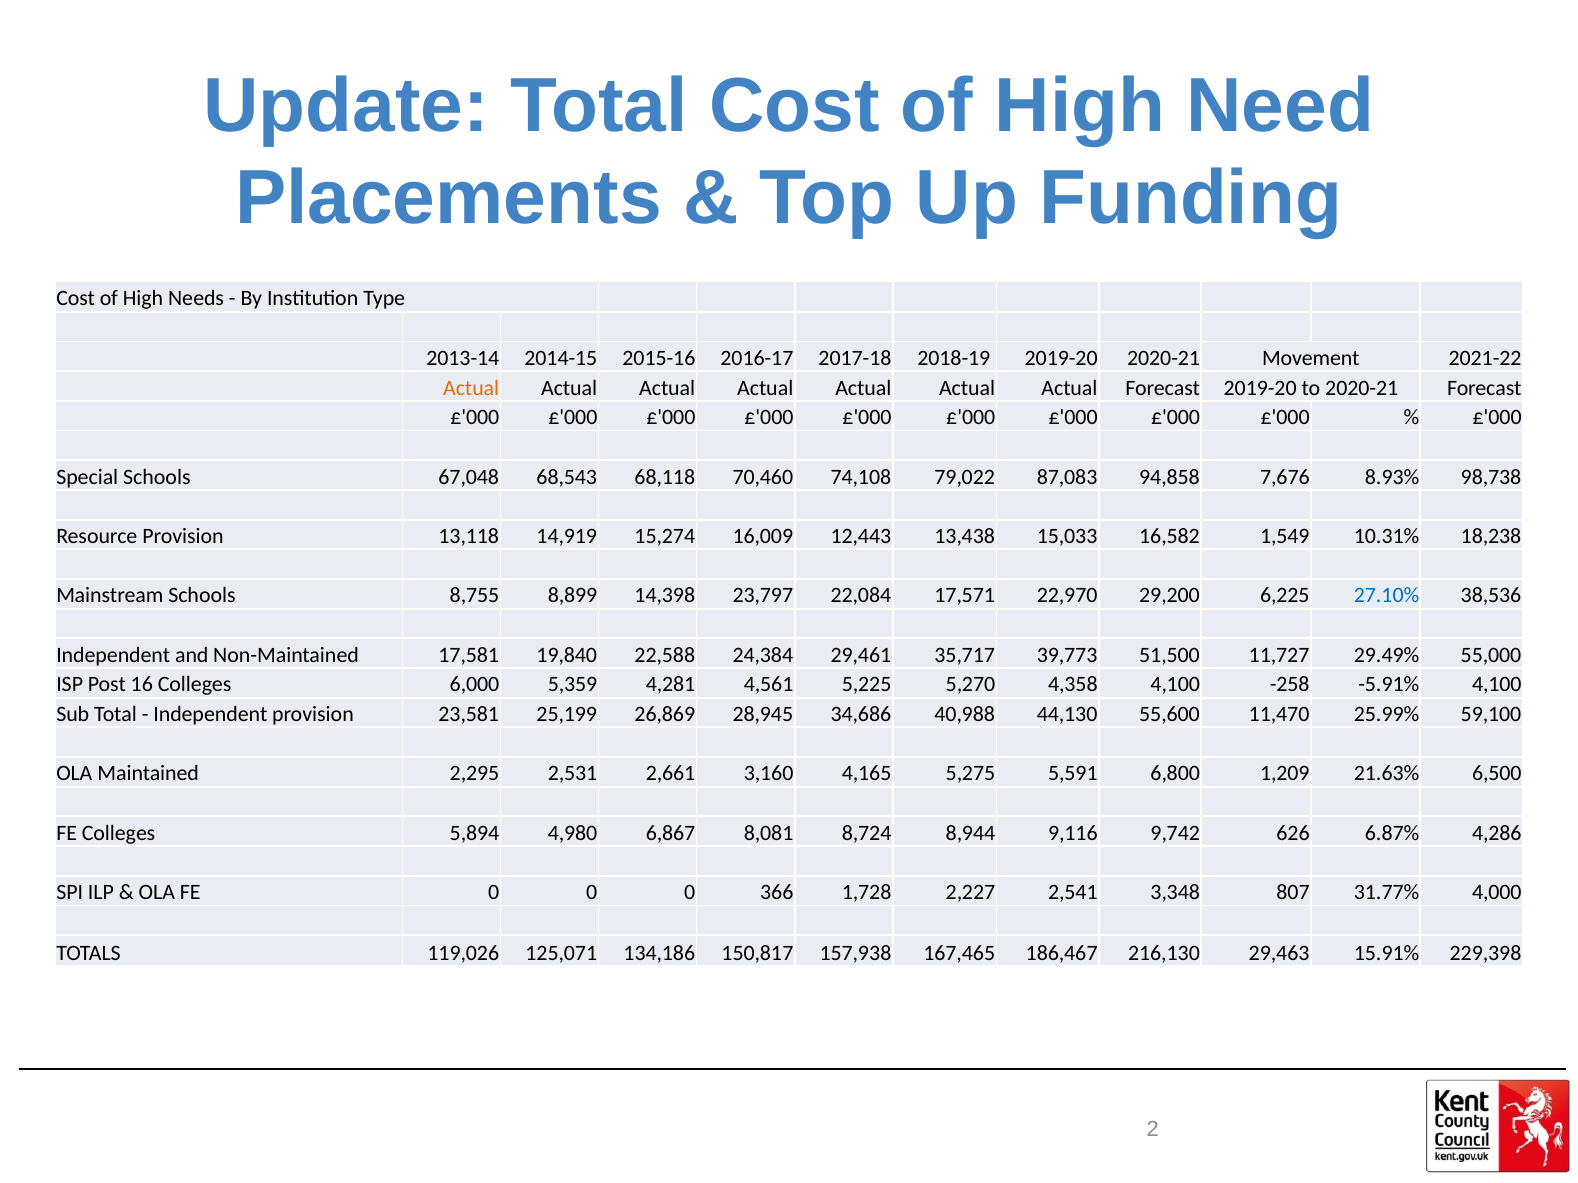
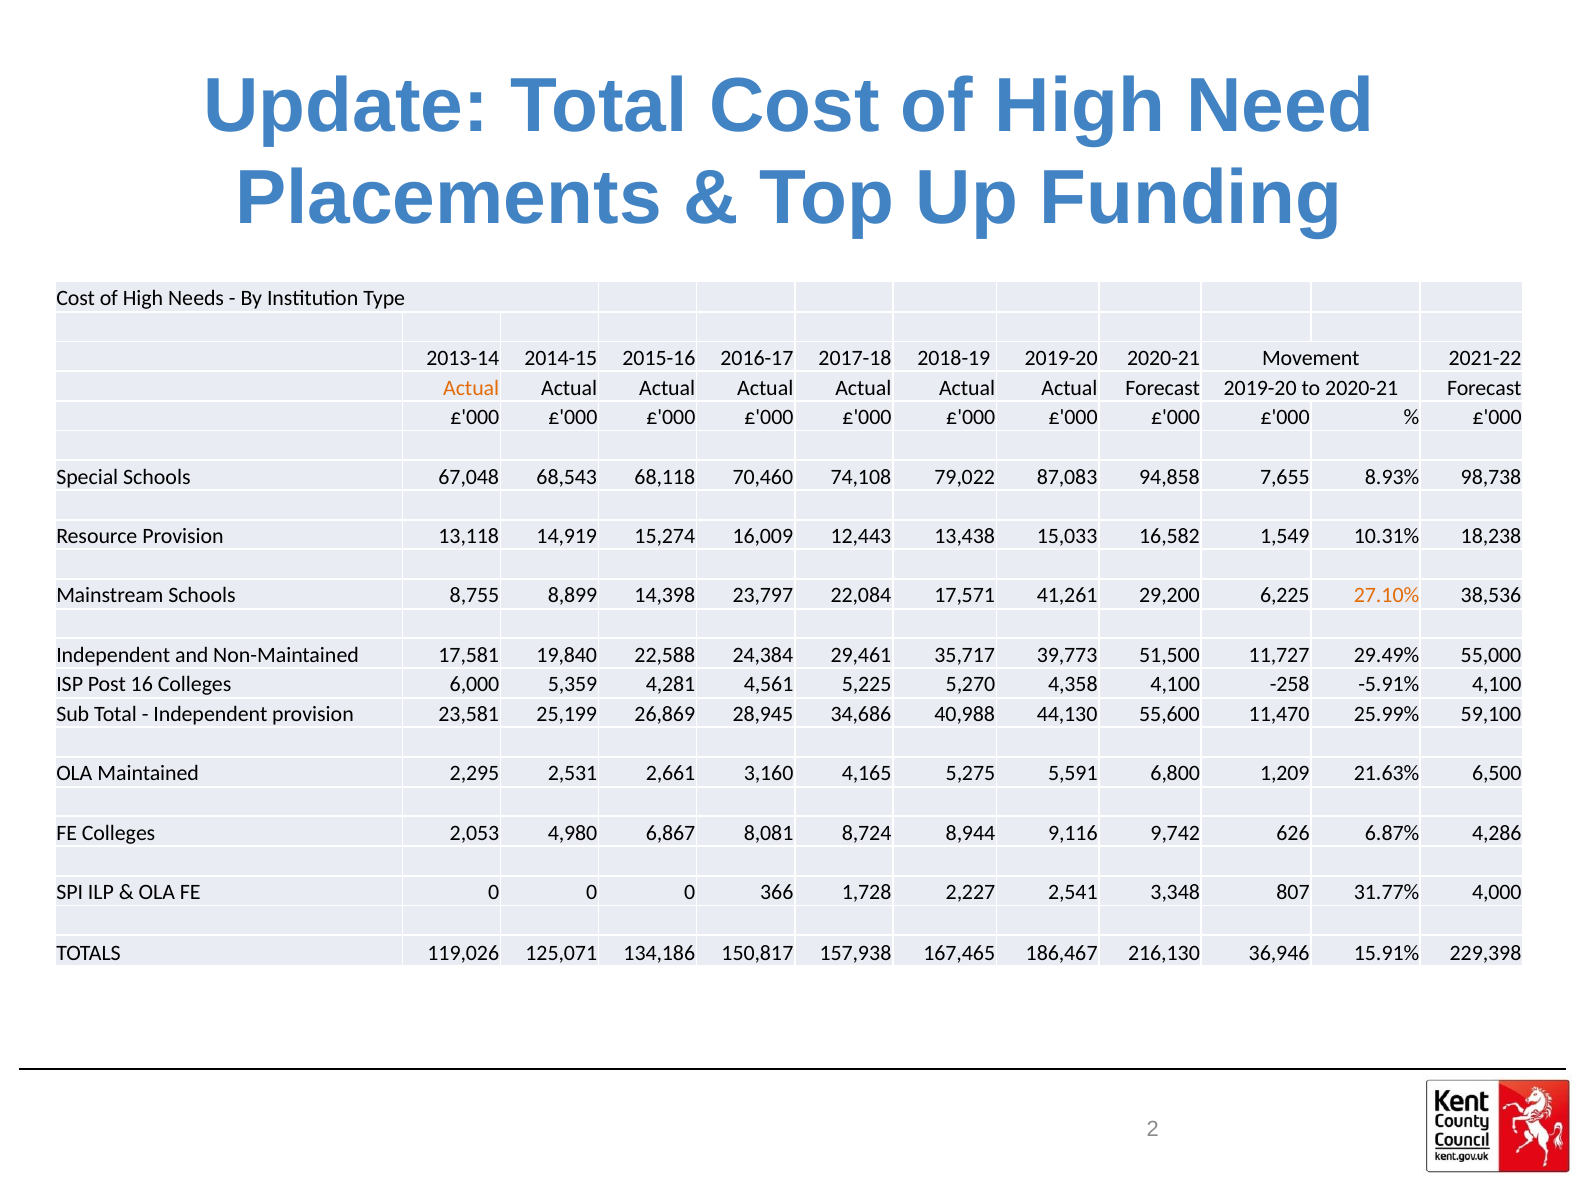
7,676: 7,676 -> 7,655
22,970: 22,970 -> 41,261
27.10% colour: blue -> orange
5,894: 5,894 -> 2,053
29,463: 29,463 -> 36,946
